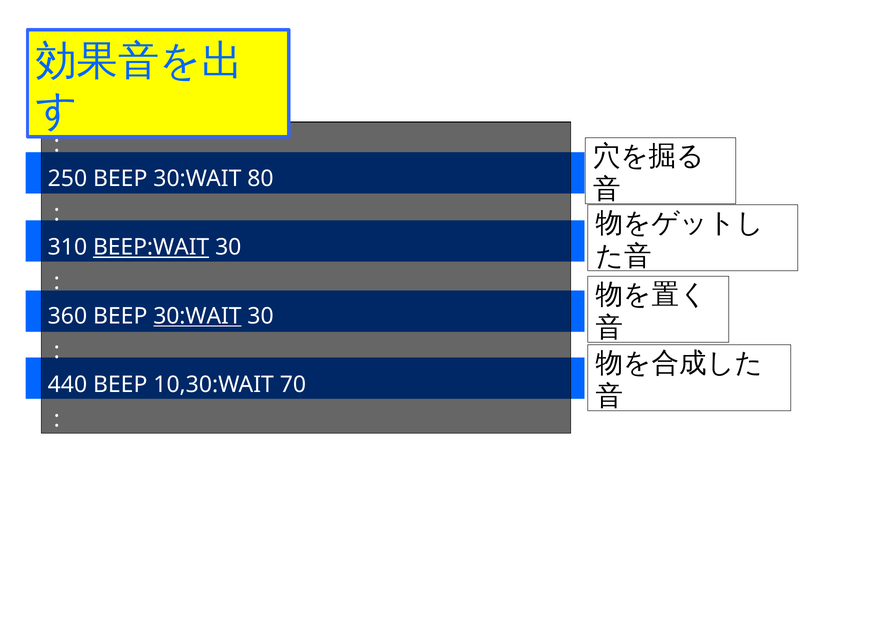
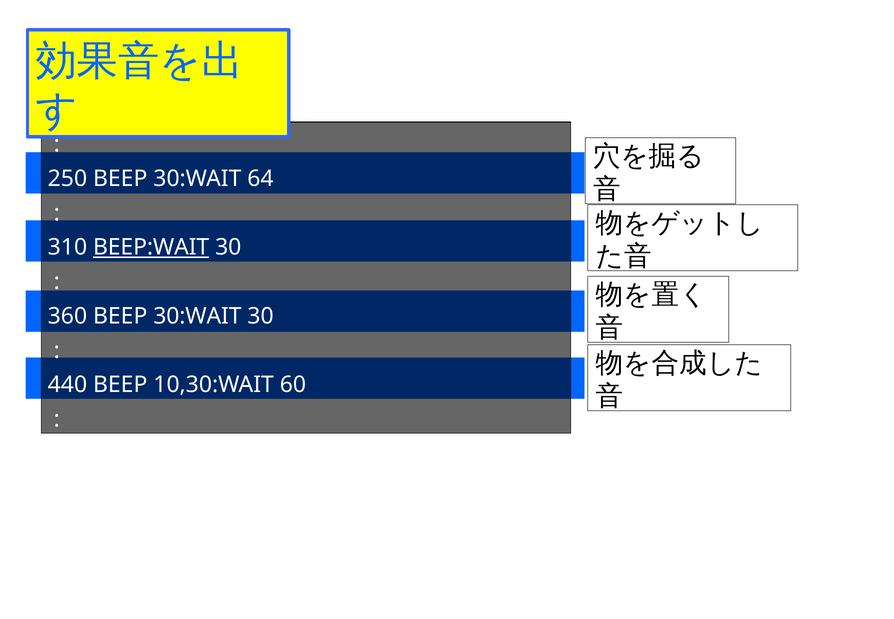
80: 80 -> 64
30:WAIT at (197, 316) underline: present -> none
70: 70 -> 60
